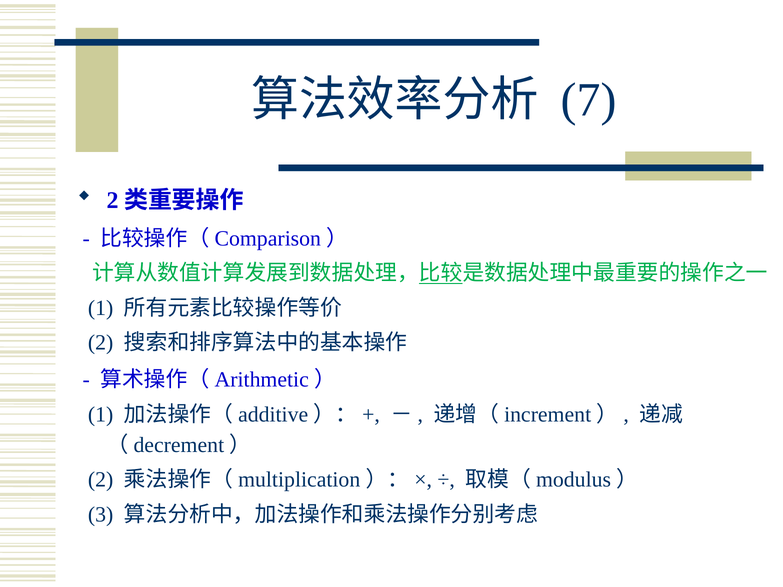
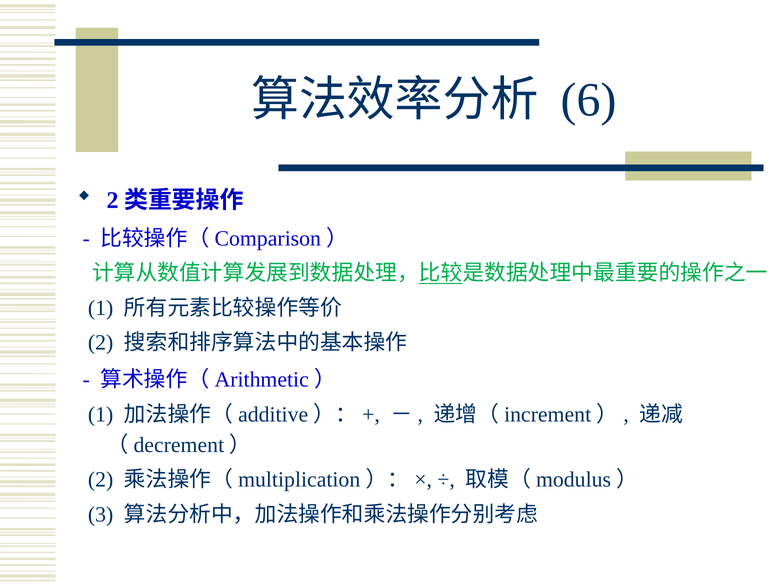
7: 7 -> 6
